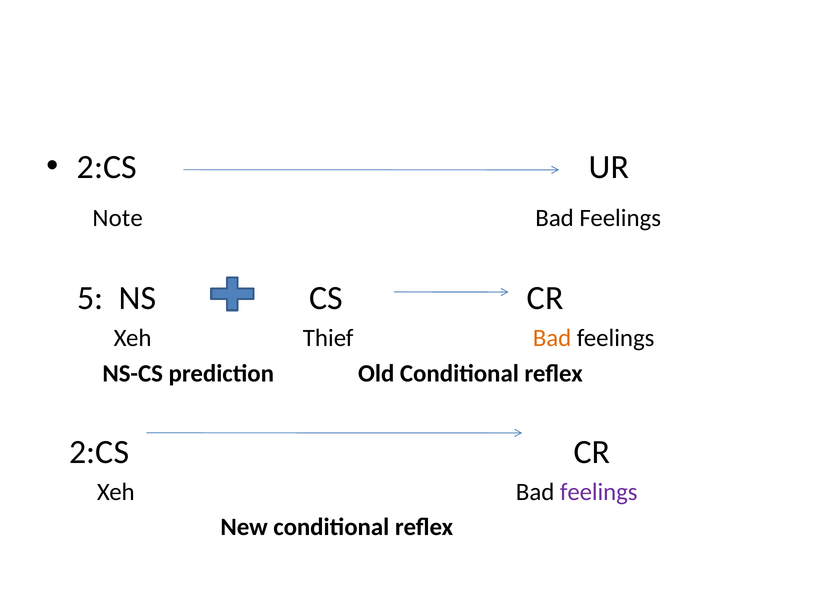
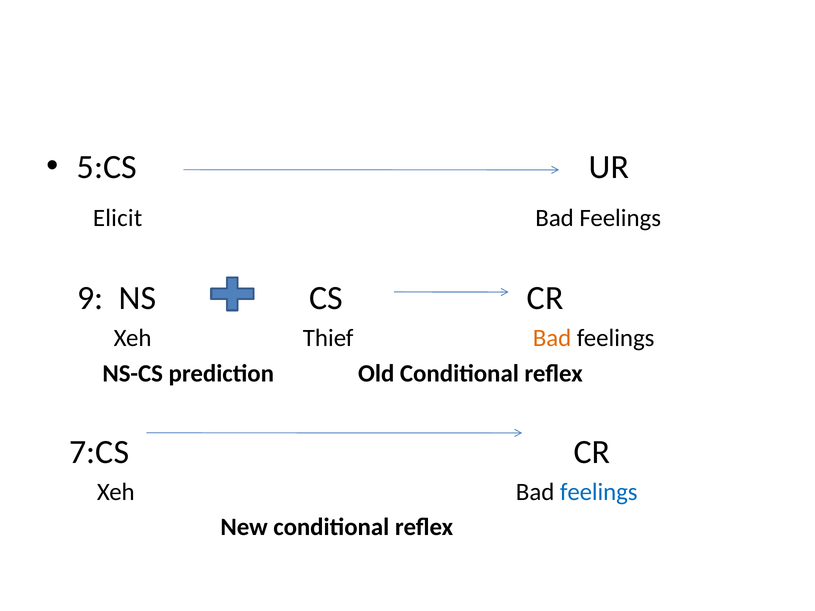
2:CS at (107, 167): 2:CS -> 5:CS
Note: Note -> Elicit
5: 5 -> 9
2:CS at (99, 452): 2:CS -> 7:CS
feelings at (599, 492) colour: purple -> blue
